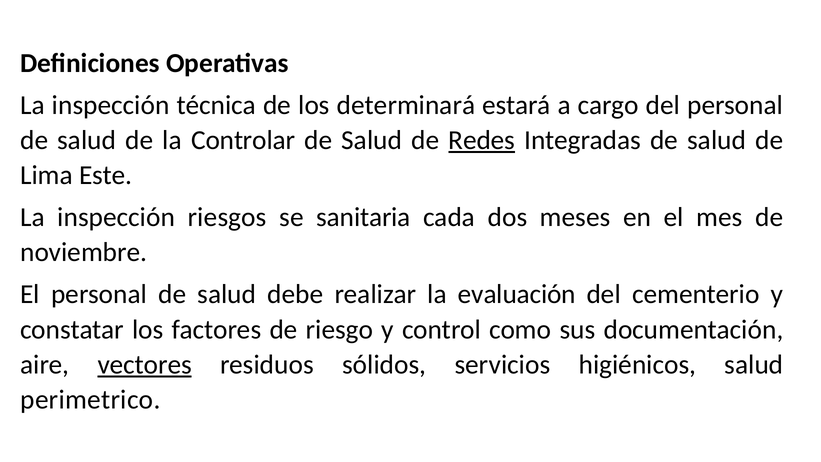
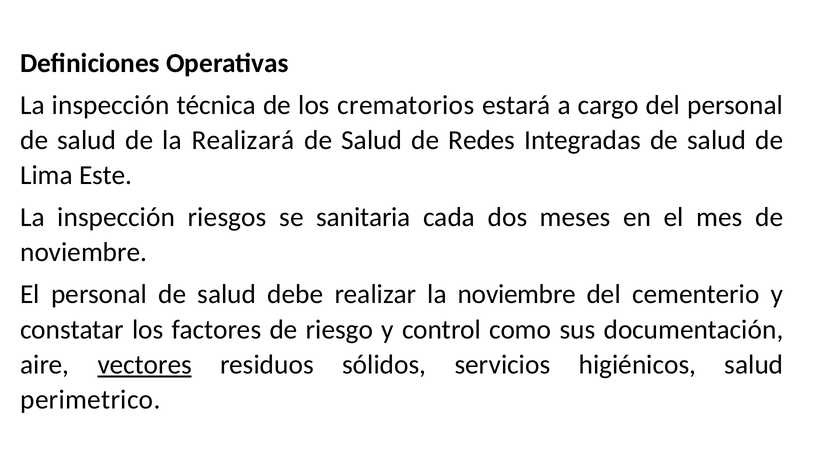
determinará: determinará -> crematorios
Controlar: Controlar -> Realizará
Redes underline: present -> none
la evaluación: evaluación -> noviembre
